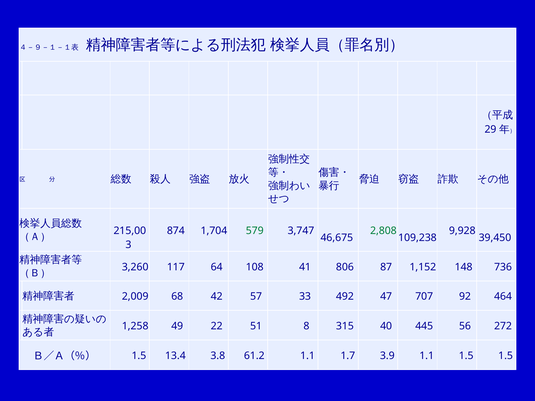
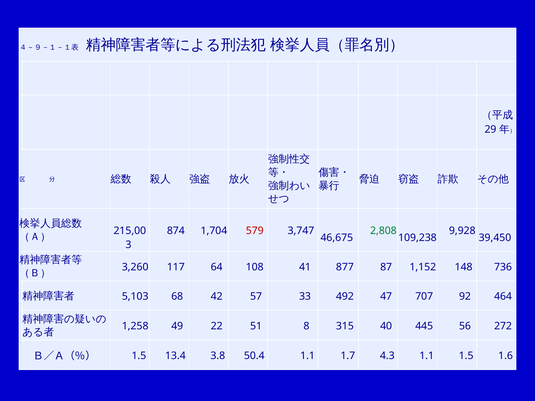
579 colour: green -> red
806: 806 -> 877
2,009: 2,009 -> 5,103
61.2: 61.2 -> 50.4
3.9: 3.9 -> 4.3
1.5 1.5: 1.5 -> 1.6
